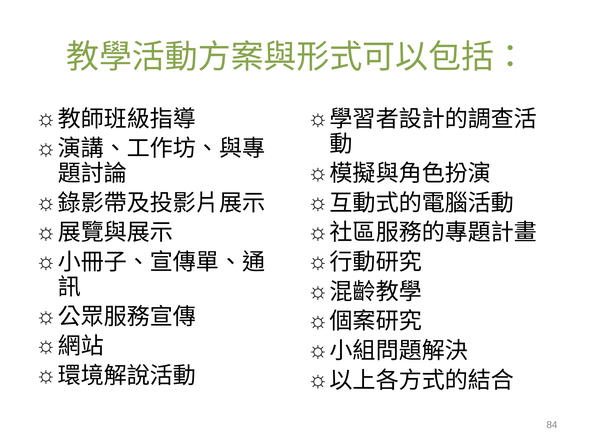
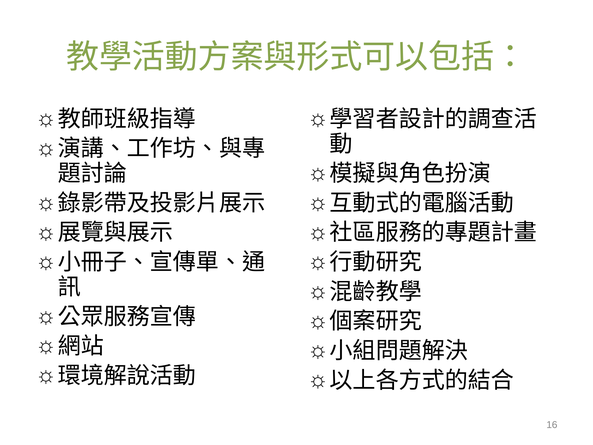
84: 84 -> 16
